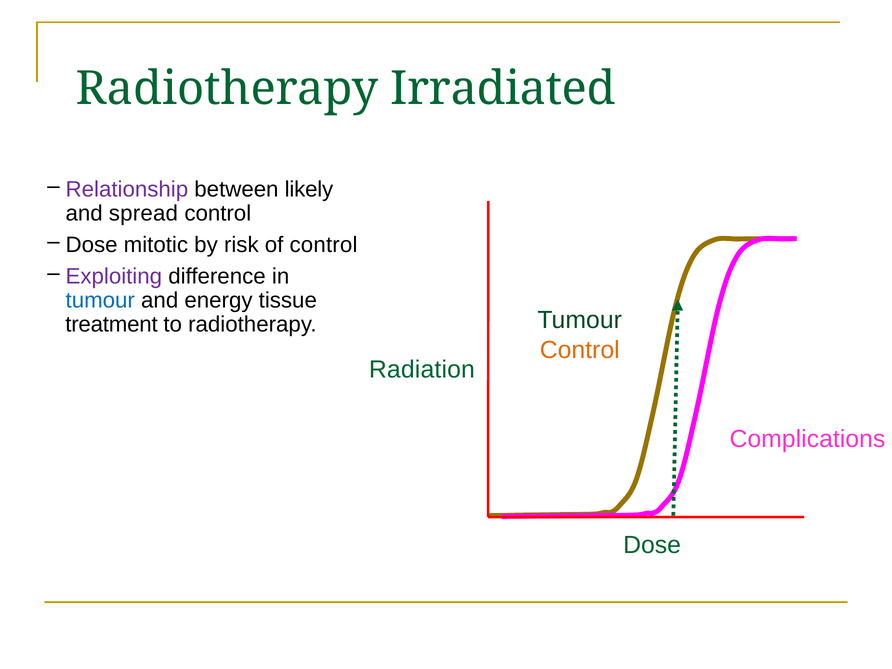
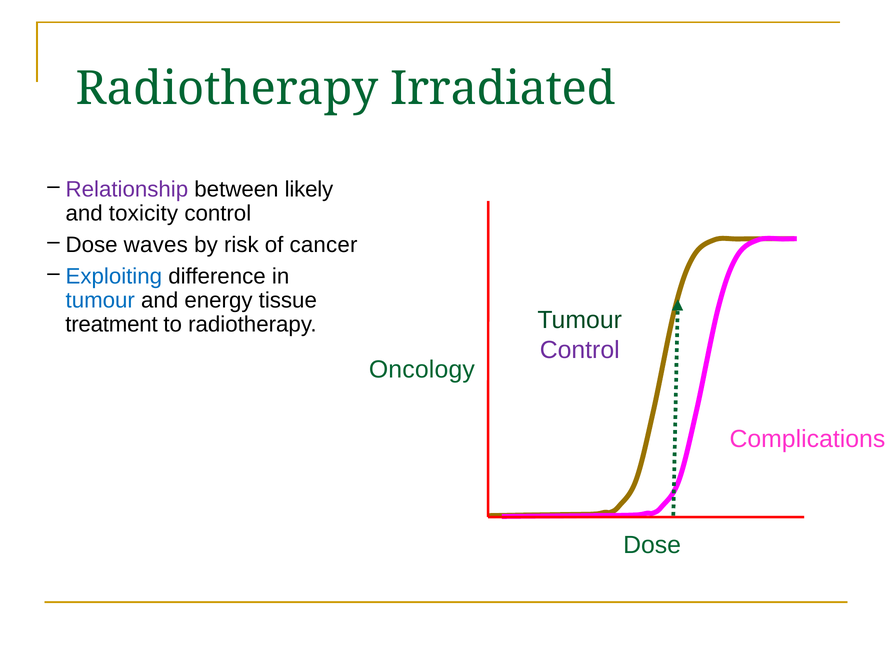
spread: spread -> toxicity
mitotic: mitotic -> waves
of control: control -> cancer
Exploiting colour: purple -> blue
Control at (580, 350) colour: orange -> purple
Radiation: Radiation -> Oncology
